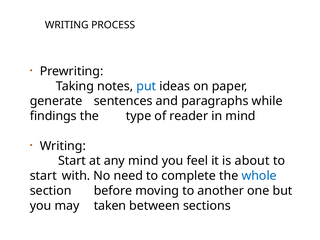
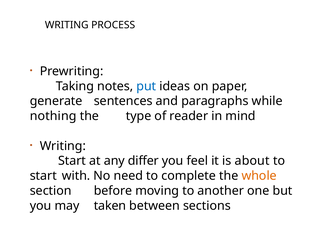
findings: findings -> nothing
any mind: mind -> differ
whole colour: blue -> orange
